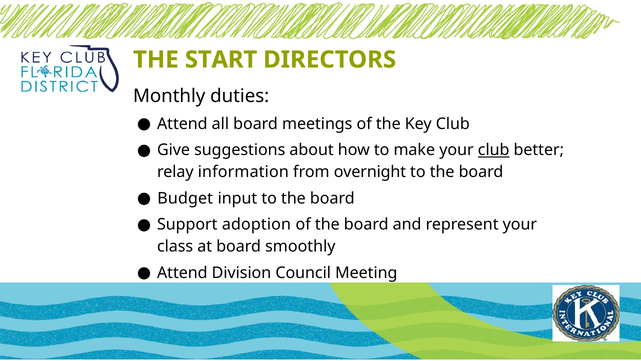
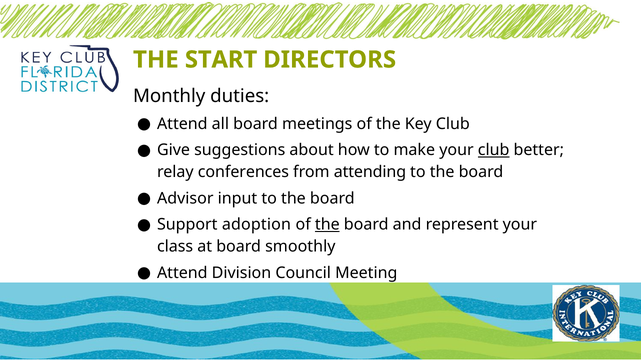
information: information -> conferences
overnight: overnight -> attending
Budget: Budget -> Advisor
the at (327, 224) underline: none -> present
